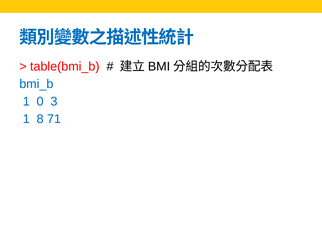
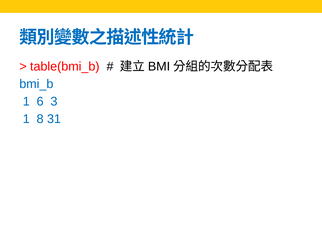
0: 0 -> 6
71: 71 -> 31
